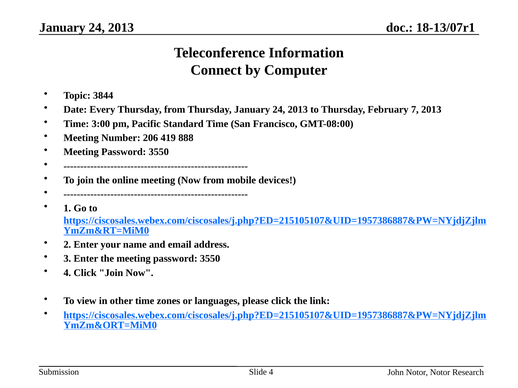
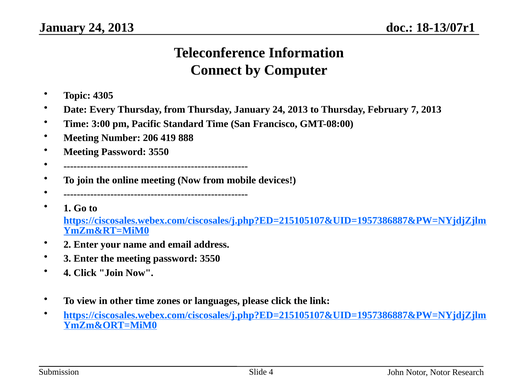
3844: 3844 -> 4305
